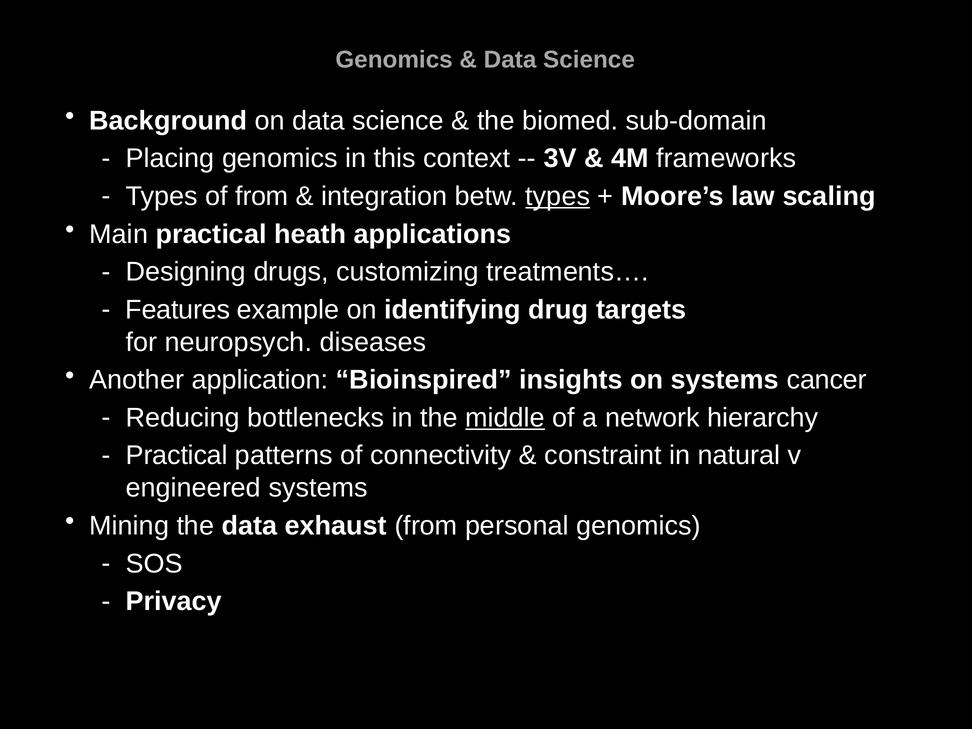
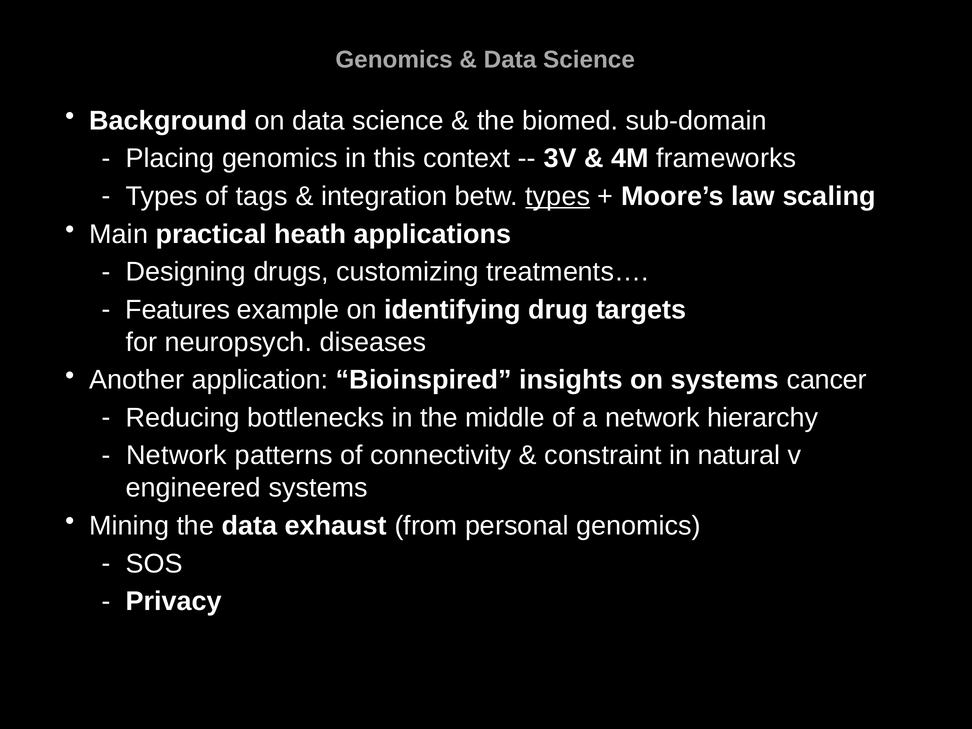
of from: from -> tags
middle underline: present -> none
Practical at (177, 456): Practical -> Network
